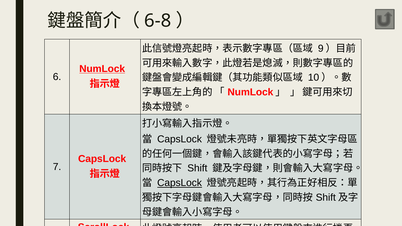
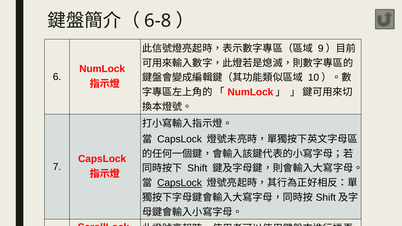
NumLock underline: present -> none
